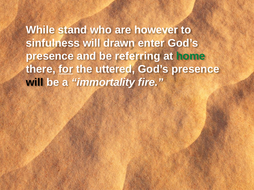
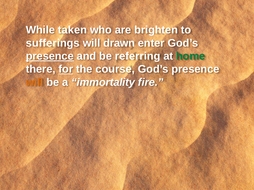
stand: stand -> taken
however: however -> brighten
sinfulness: sinfulness -> sufferings
presence at (50, 56) underline: none -> present
uttered: uttered -> course
will at (35, 82) colour: black -> orange
